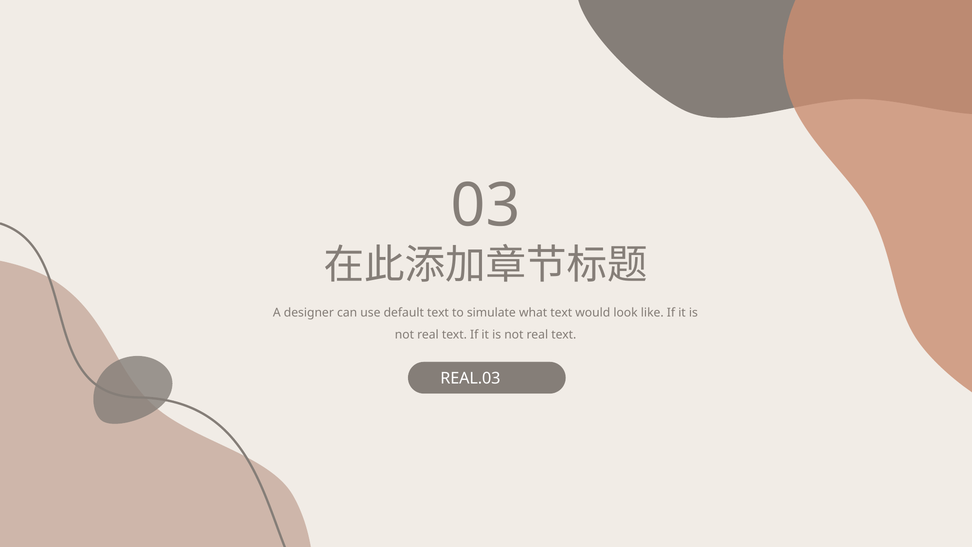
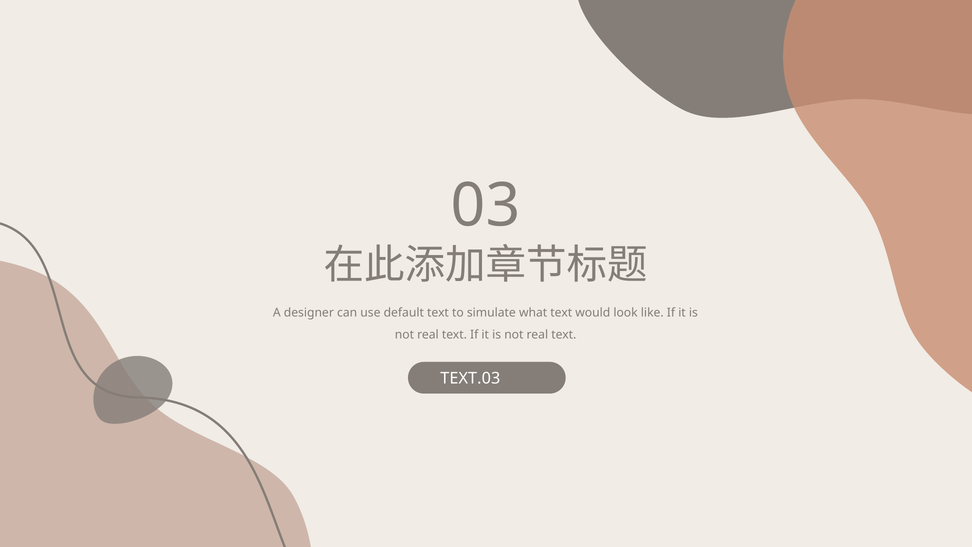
REAL.03: REAL.03 -> TEXT.03
